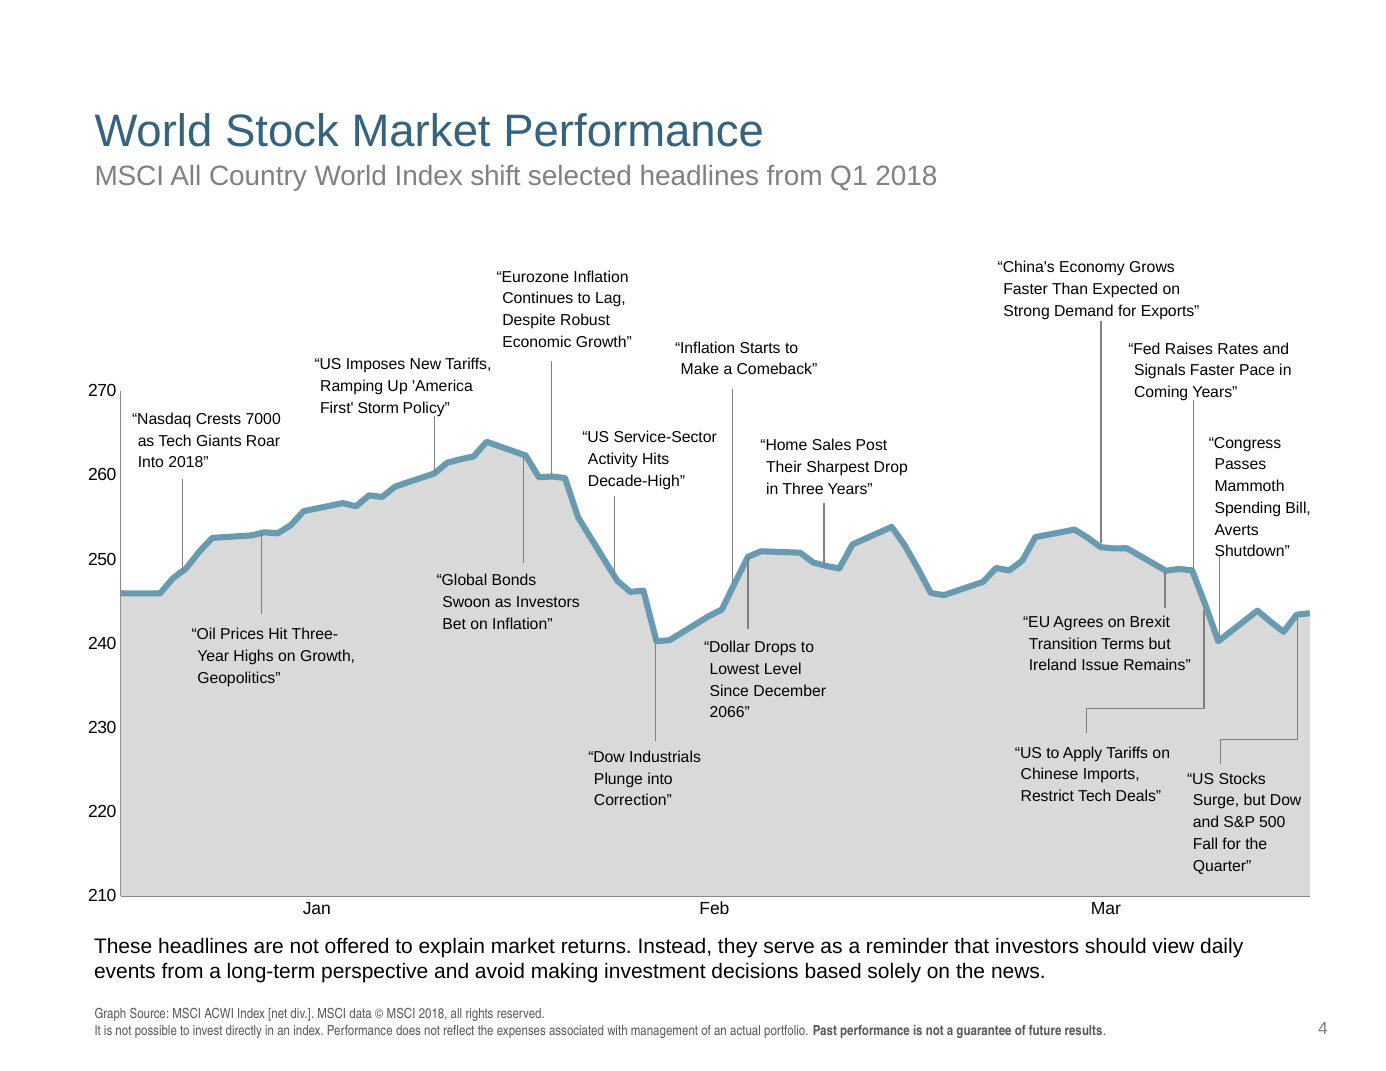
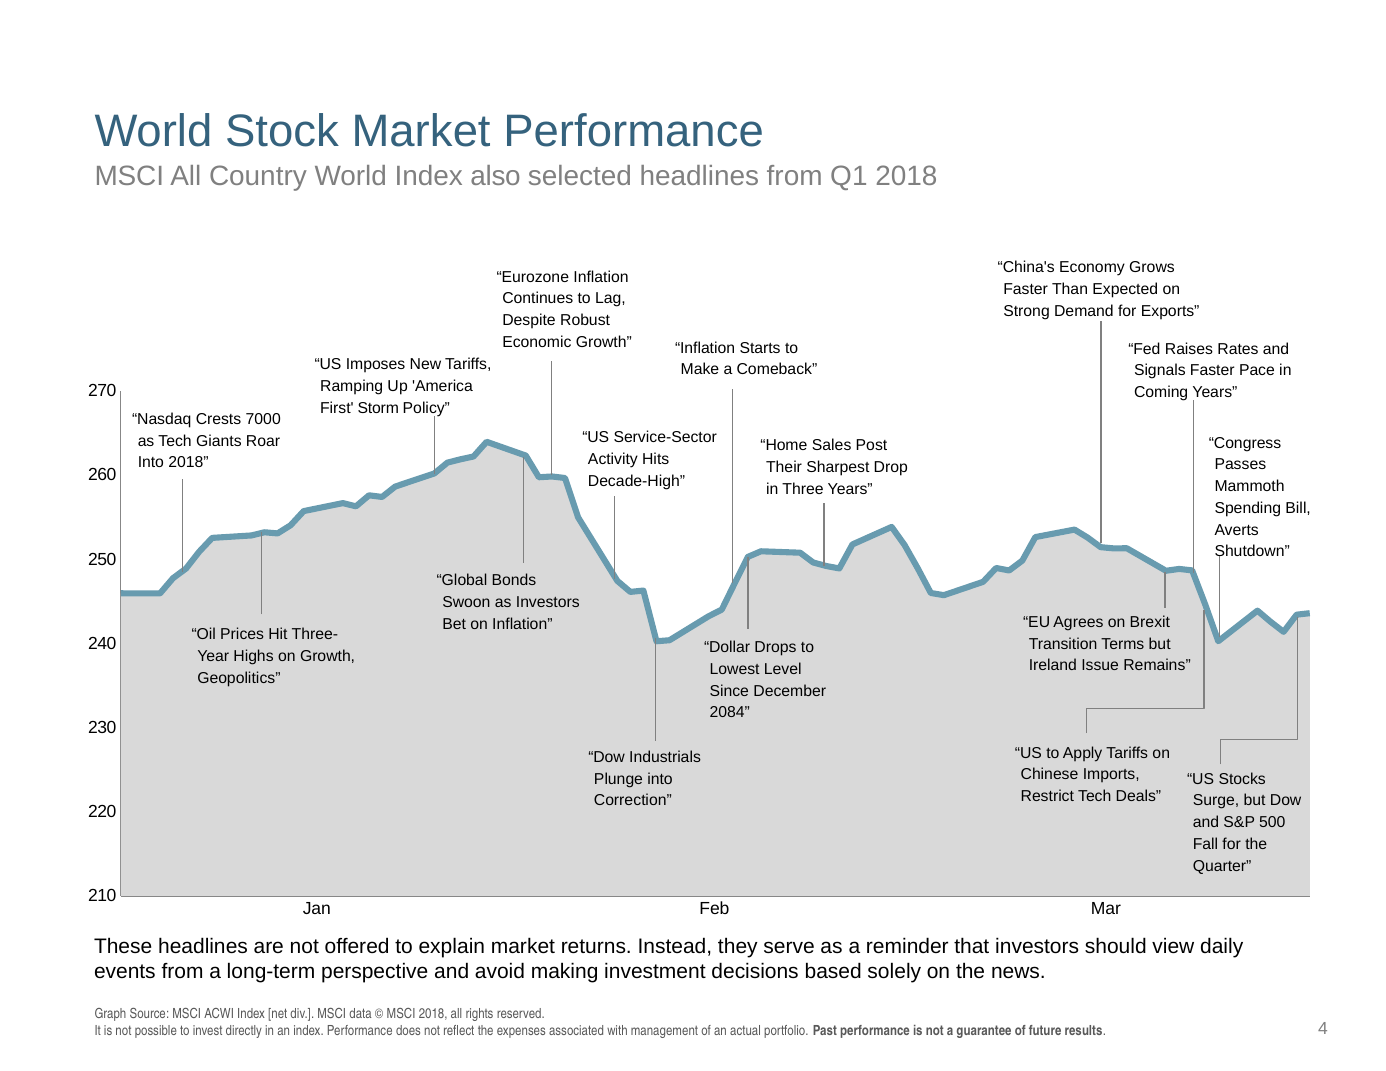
shift: shift -> also
2066: 2066 -> 2084
